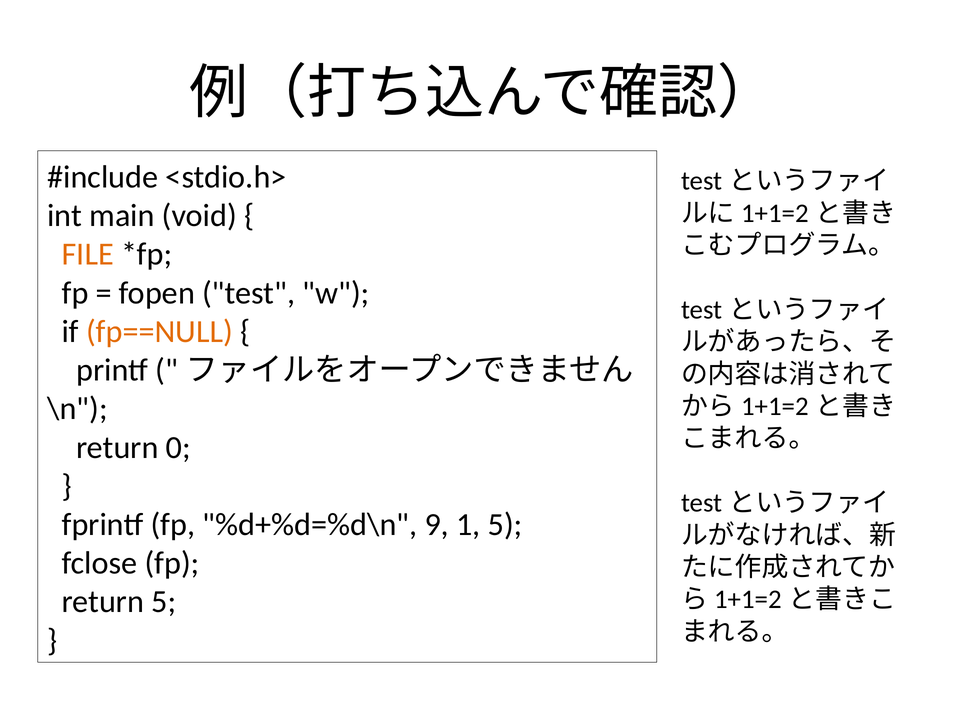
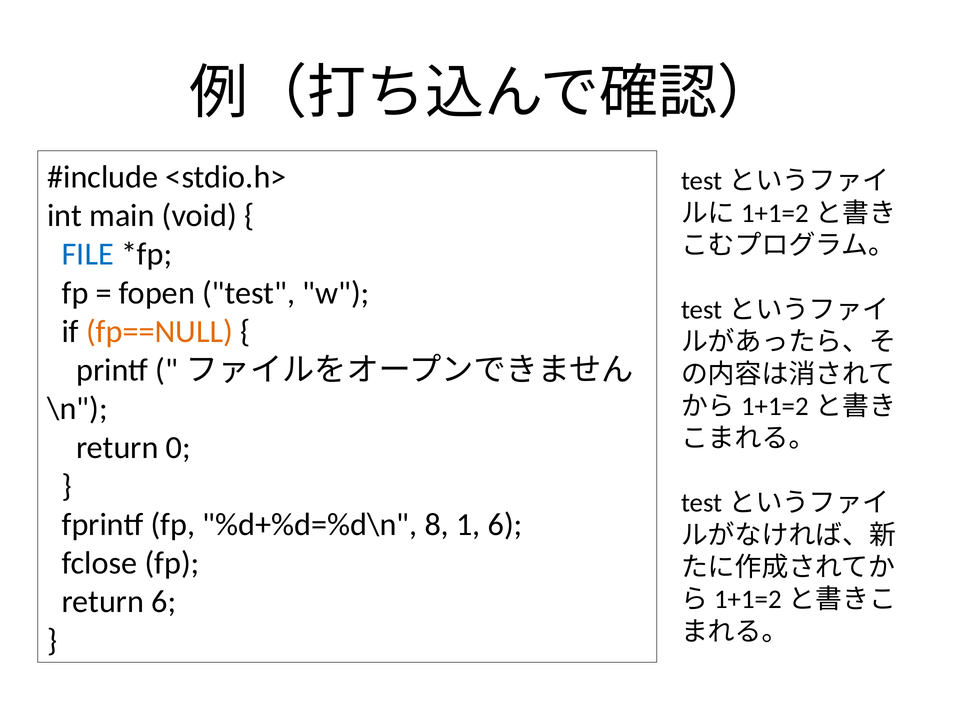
FILE colour: orange -> blue
9: 9 -> 8
1 5: 5 -> 6
return 5: 5 -> 6
